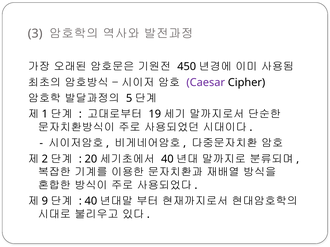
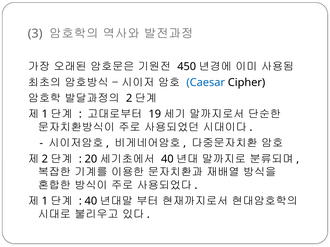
Caesar colour: purple -> blue
5 at (129, 98): 5 -> 2
9 at (45, 202): 9 -> 1
